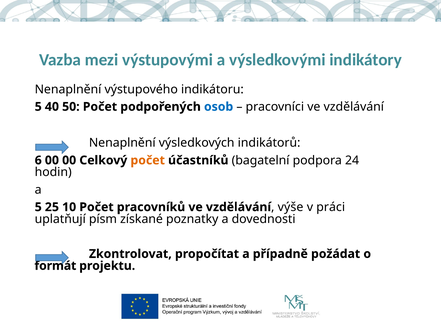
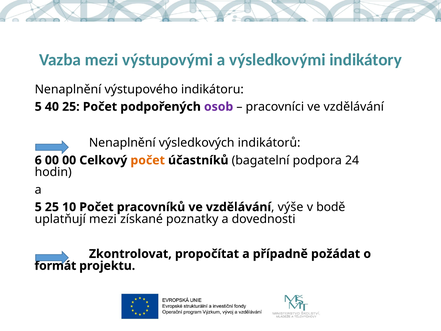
40 50: 50 -> 25
osob colour: blue -> purple
práci: práci -> bodě
uplatňují písm: písm -> mezi
